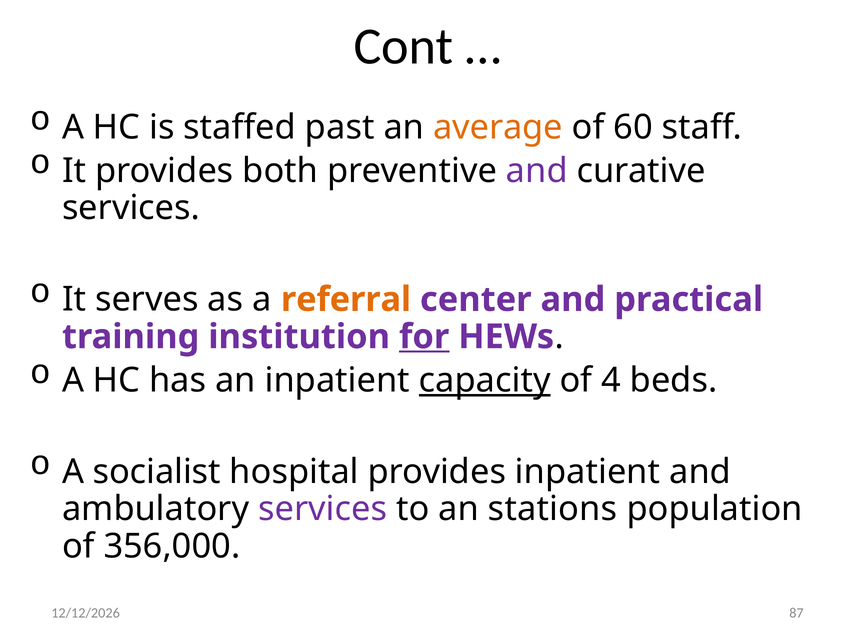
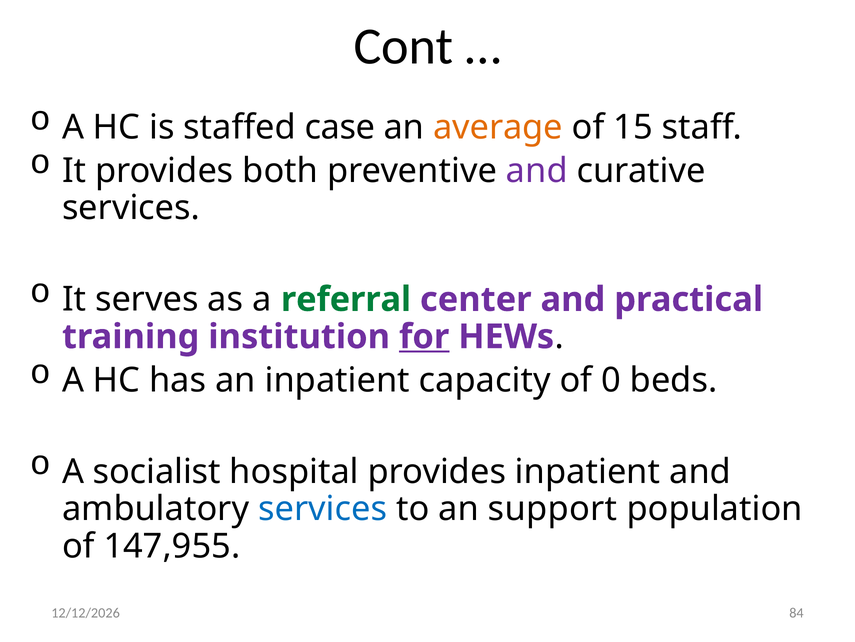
past: past -> case
60: 60 -> 15
referral colour: orange -> green
capacity underline: present -> none
4: 4 -> 0
services at (323, 509) colour: purple -> blue
stations: stations -> support
356,000: 356,000 -> 147,955
87: 87 -> 84
